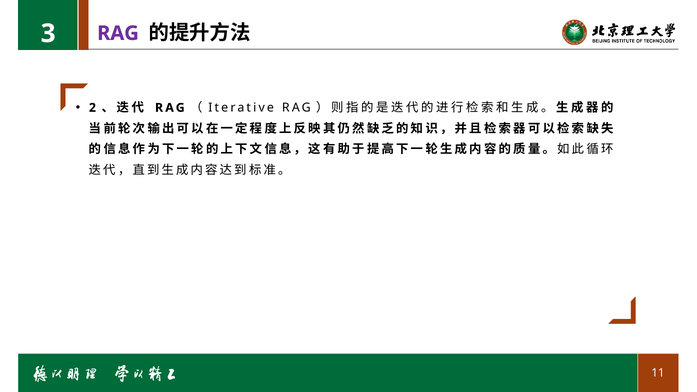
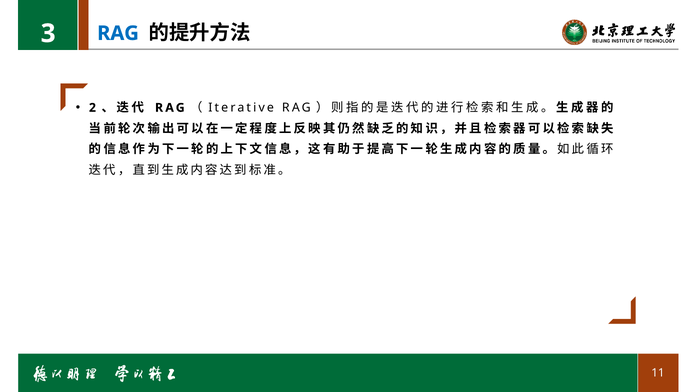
RAG at (118, 33) colour: purple -> blue
